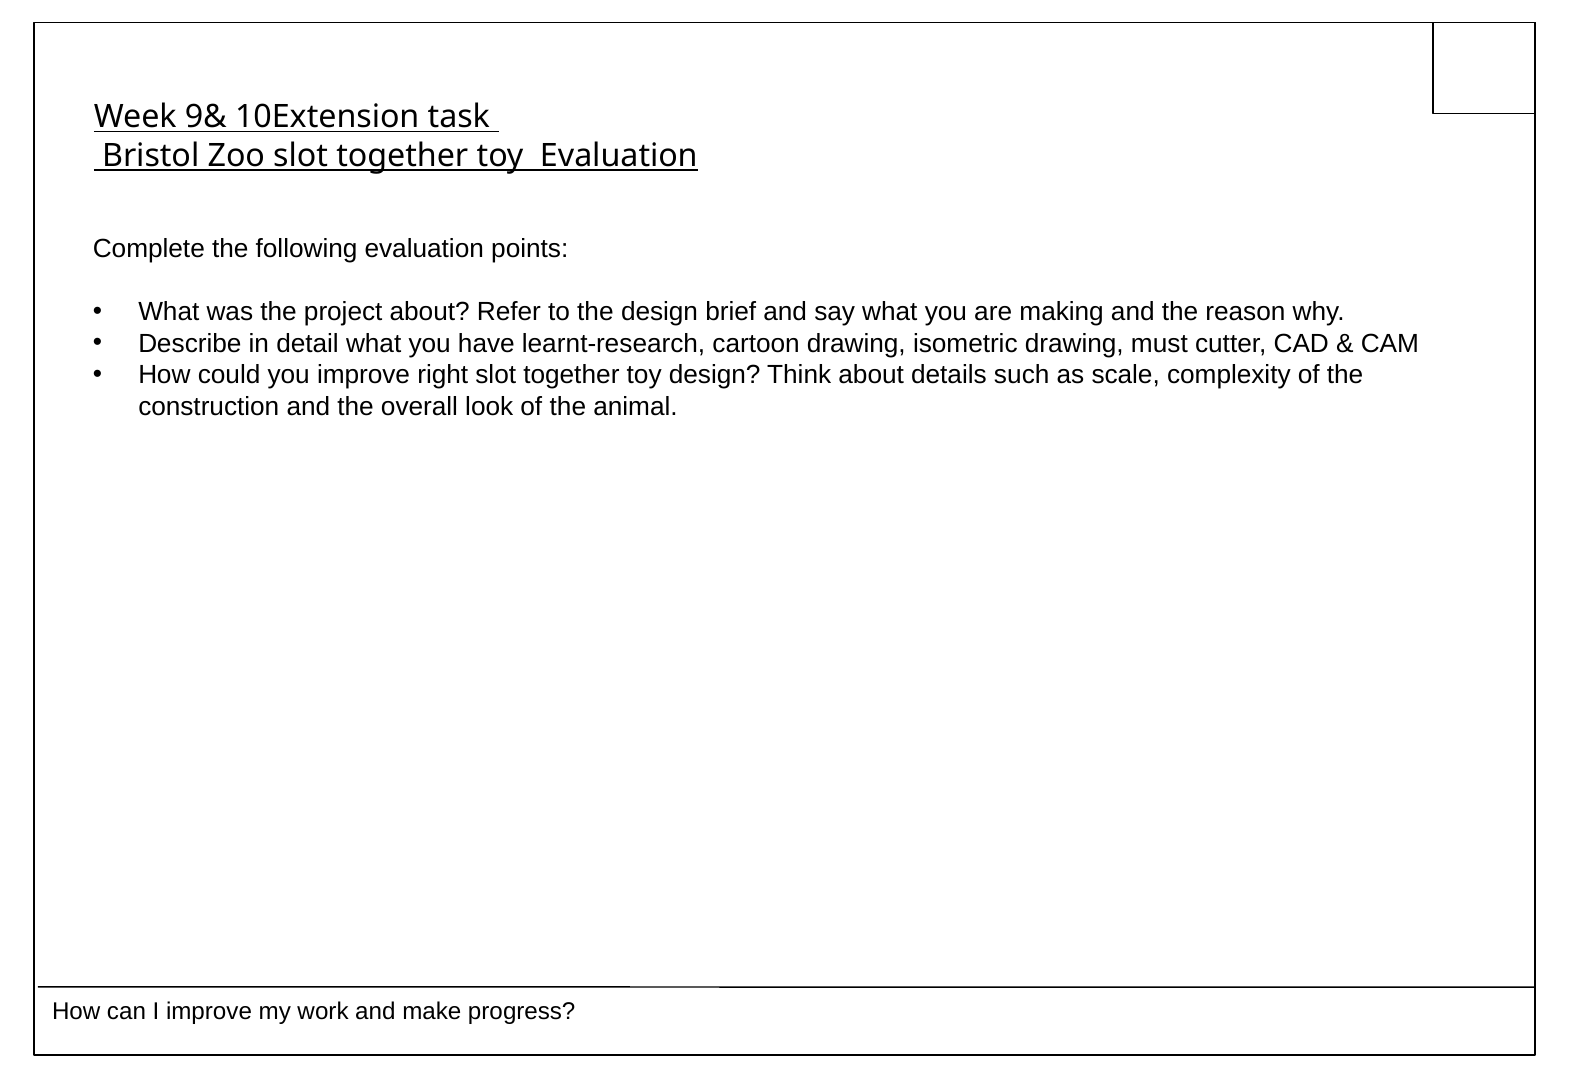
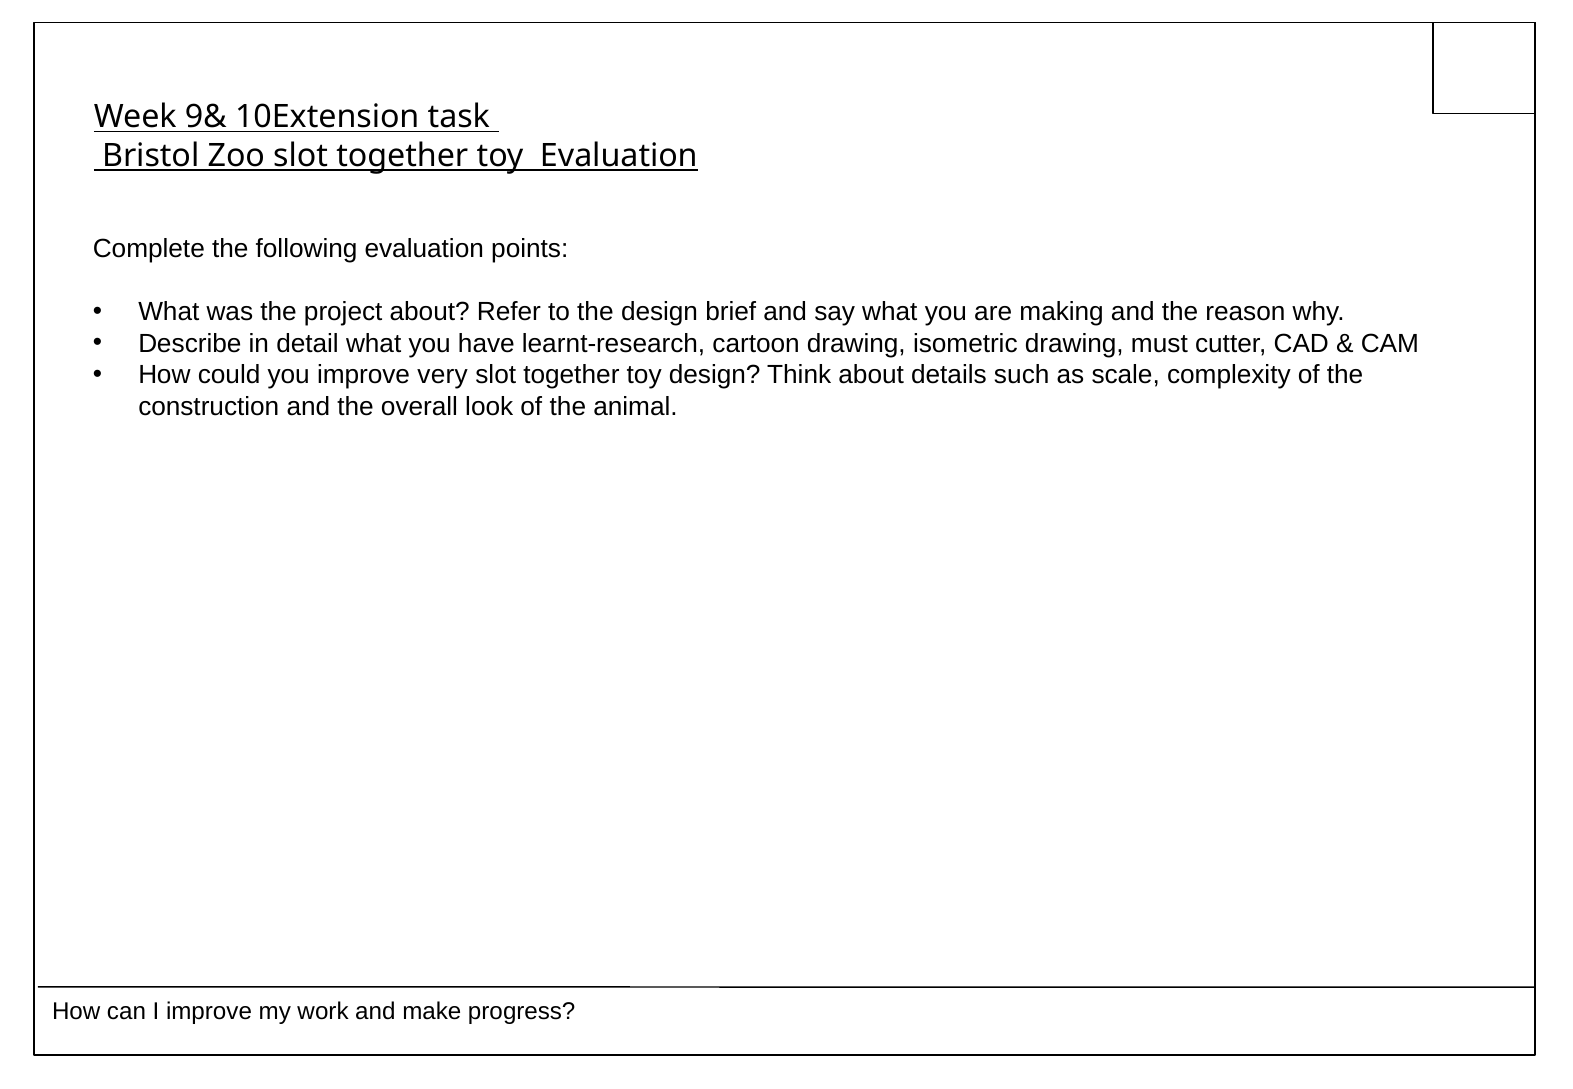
right: right -> very
